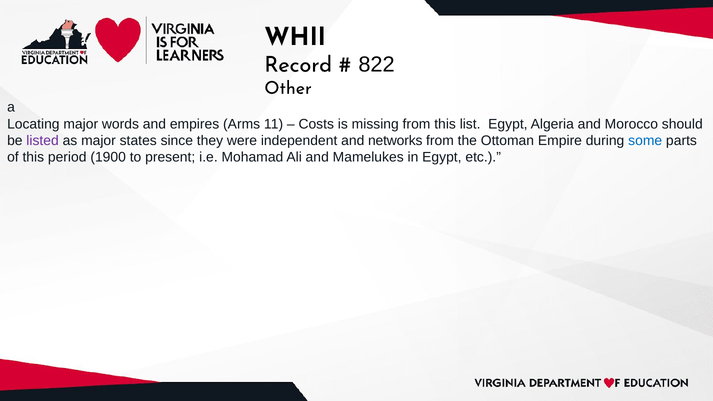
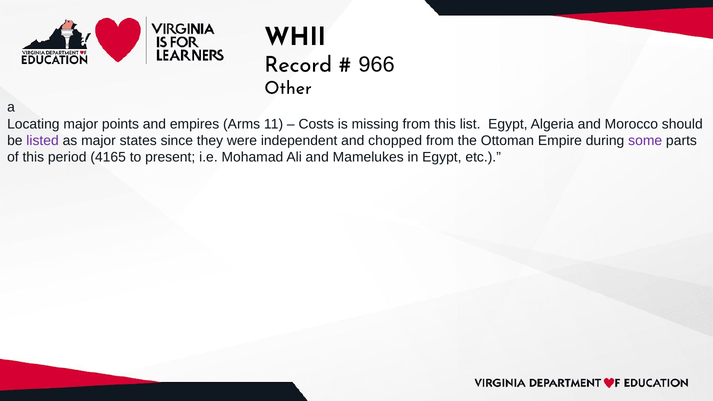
822: 822 -> 966
words: words -> points
networks: networks -> chopped
some colour: blue -> purple
1900: 1900 -> 4165
